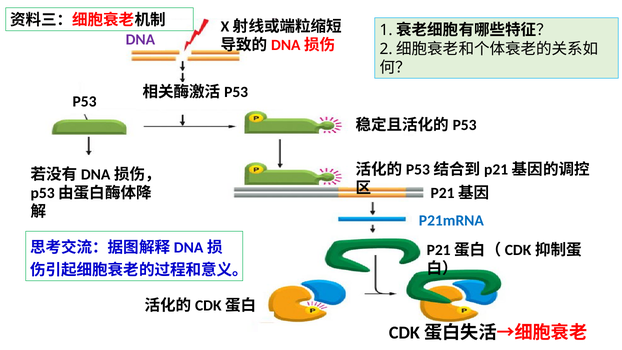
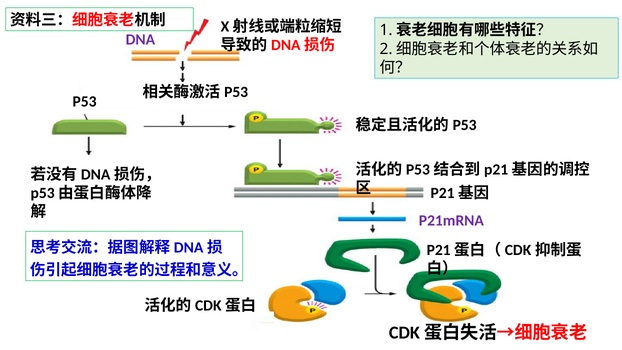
P21mRNA colour: blue -> purple
